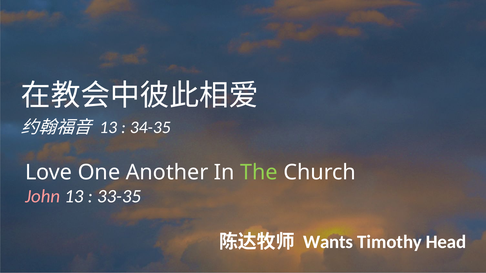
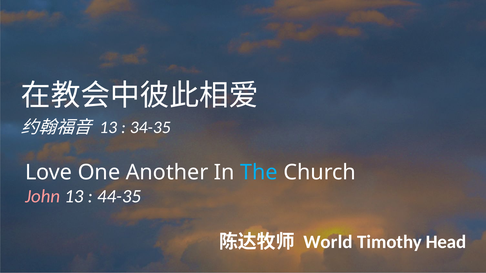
The colour: light green -> light blue
33-35: 33-35 -> 44-35
Wants: Wants -> World
